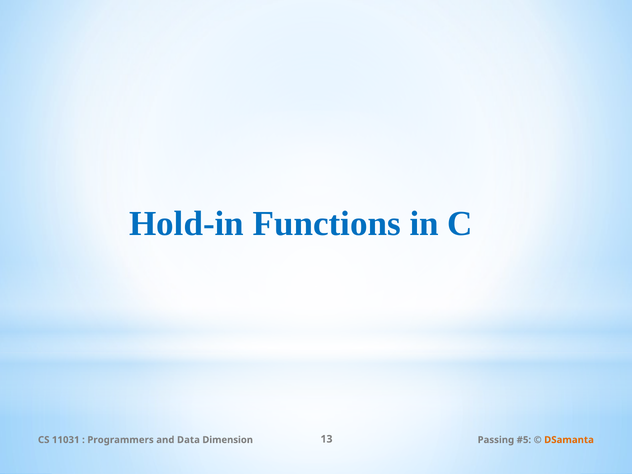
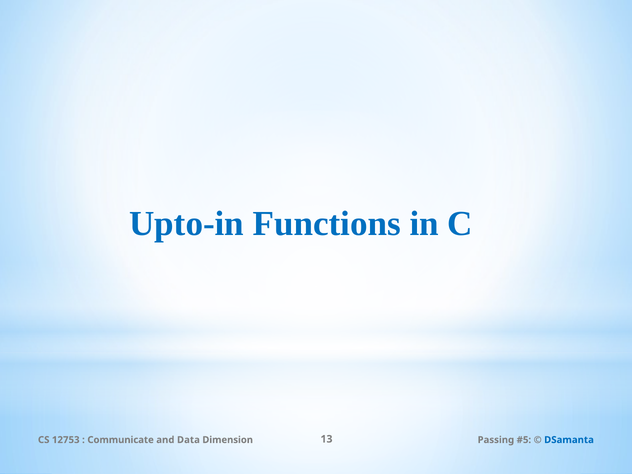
Hold-in: Hold-in -> Upto-in
11031: 11031 -> 12753
Programmers: Programmers -> Communicate
DSamanta colour: orange -> blue
